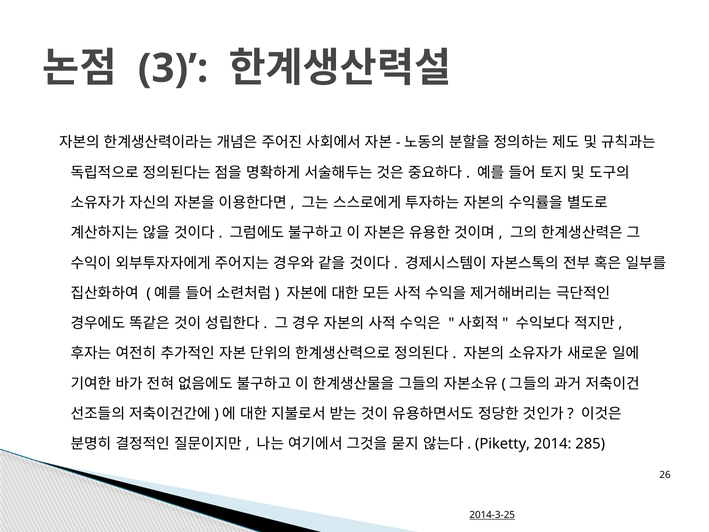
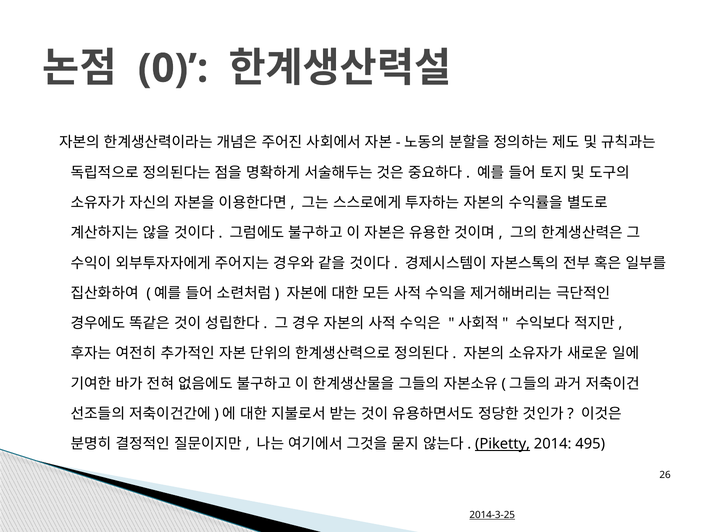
3: 3 -> 0
Piketty underline: none -> present
285: 285 -> 495
